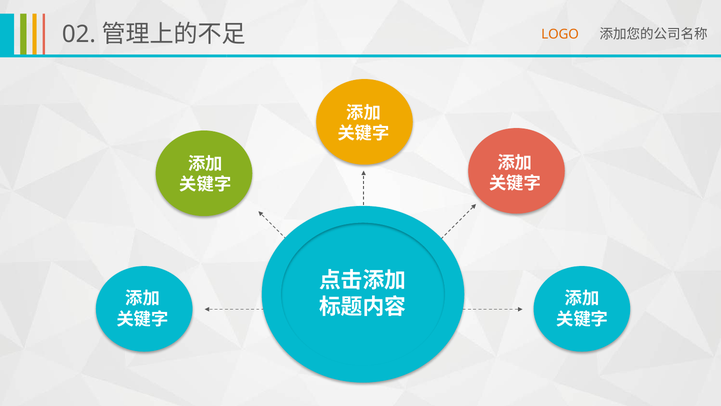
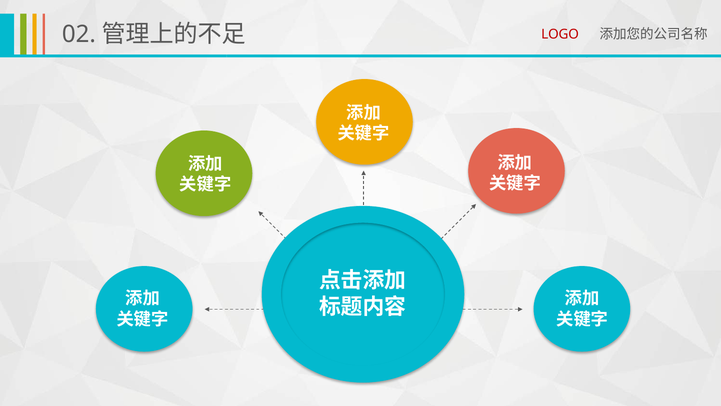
LOGO colour: orange -> red
